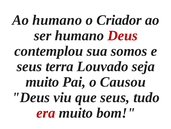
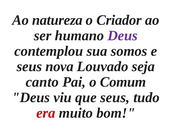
Ao humano: humano -> natureza
Deus at (123, 35) colour: red -> purple
terra: terra -> nova
muito at (42, 82): muito -> canto
Causou: Causou -> Comum
